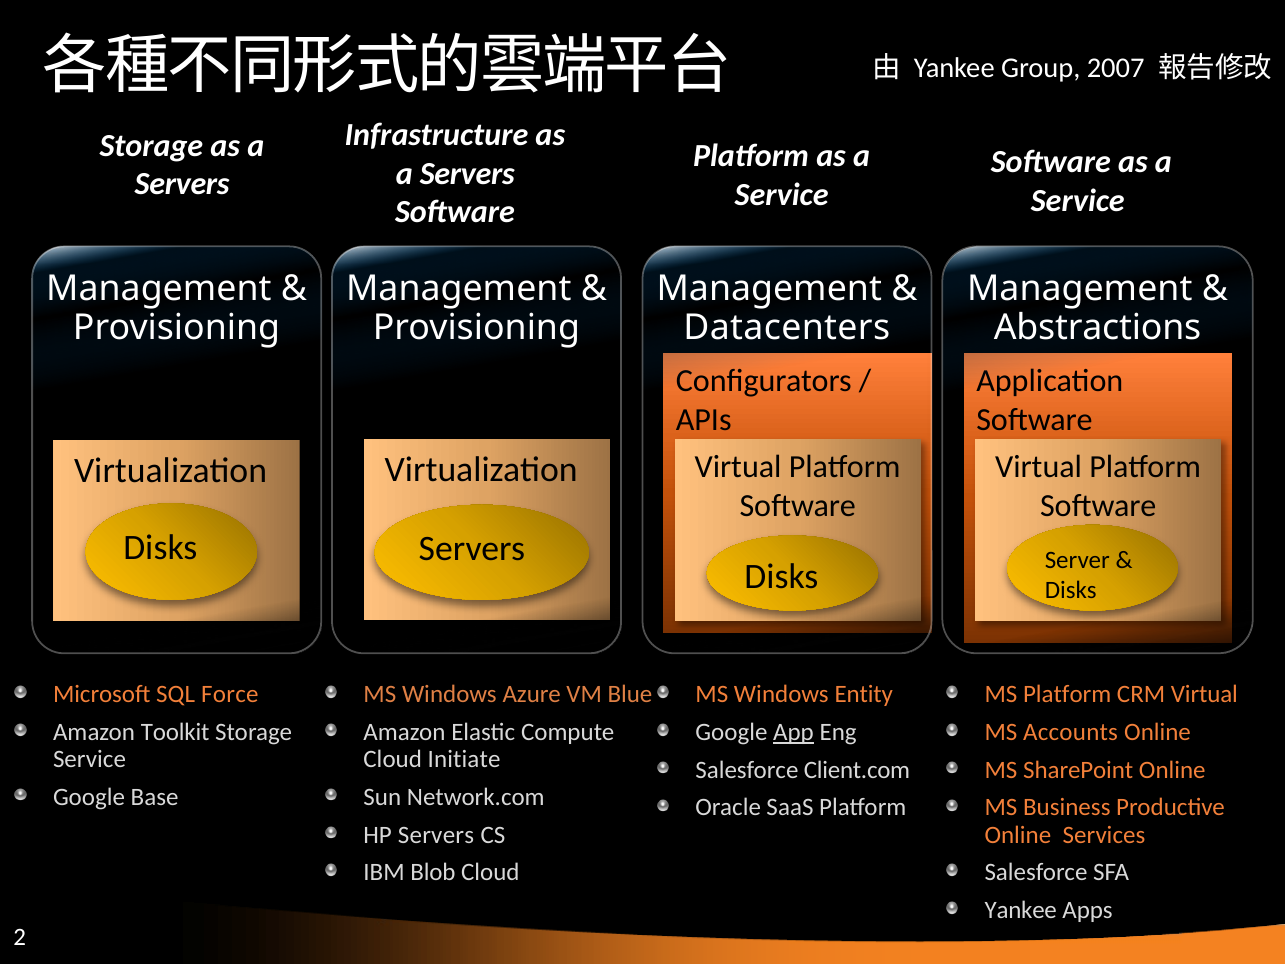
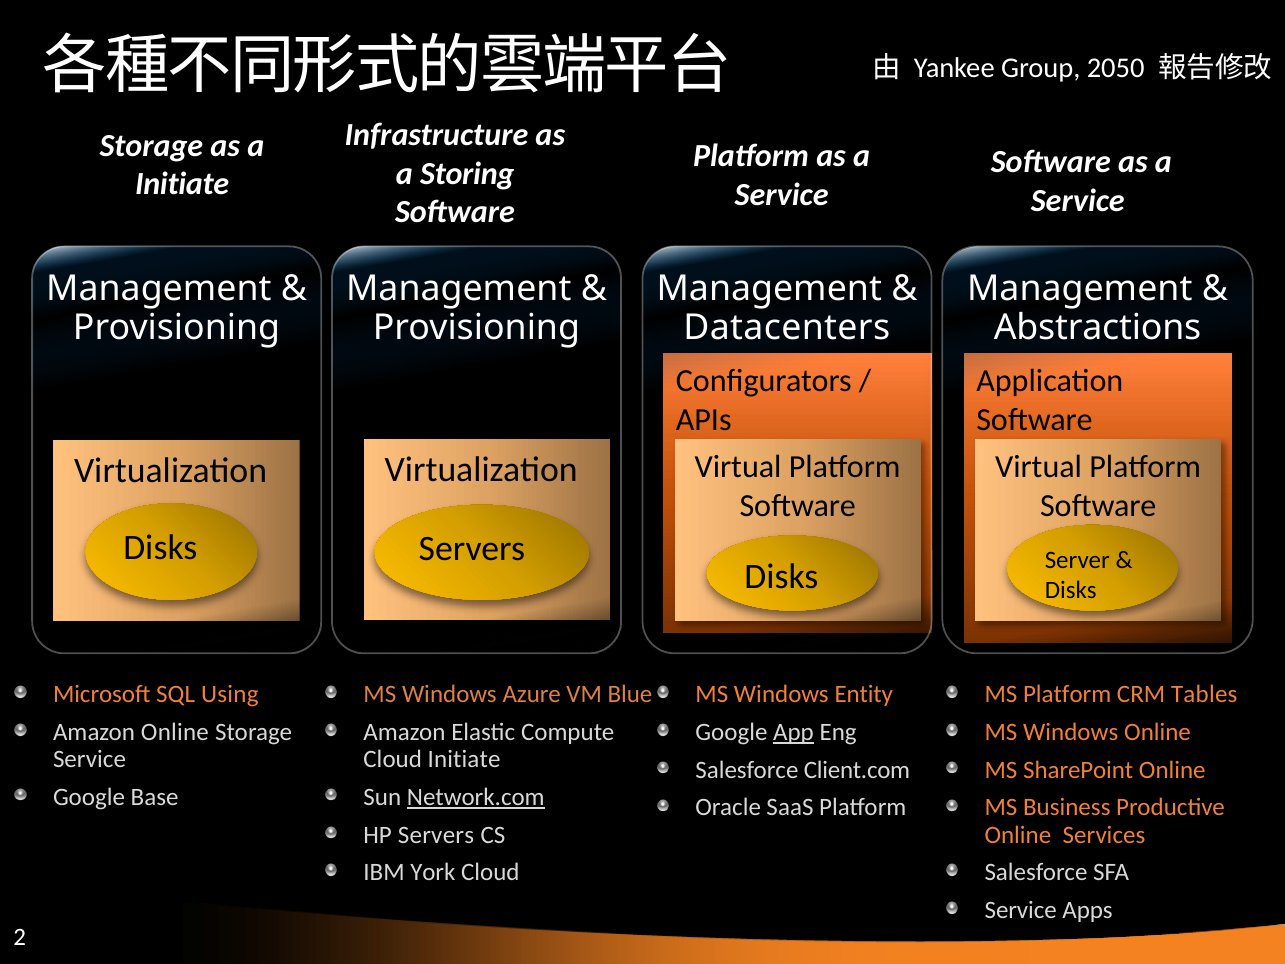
2007: 2007 -> 2050
Servers at (467, 173): Servers -> Storing
Servers at (182, 184): Servers -> Initiate
Force: Force -> Using
CRM Virtual: Virtual -> Tables
Amazon Toolkit: Toolkit -> Online
Accounts at (1071, 732): Accounts -> Windows
Network.com underline: none -> present
Blob: Blob -> York
Yankee at (1021, 910): Yankee -> Service
